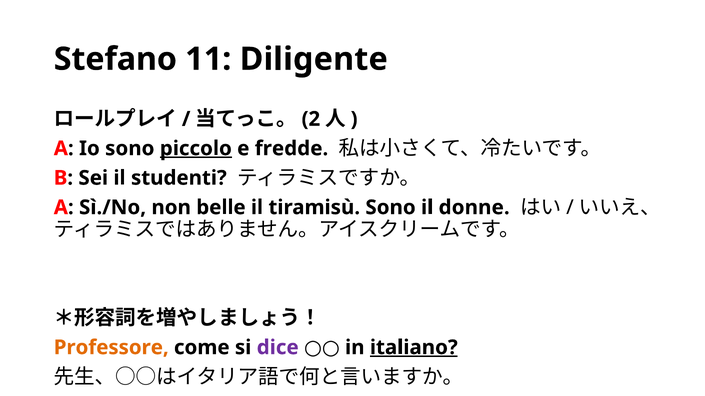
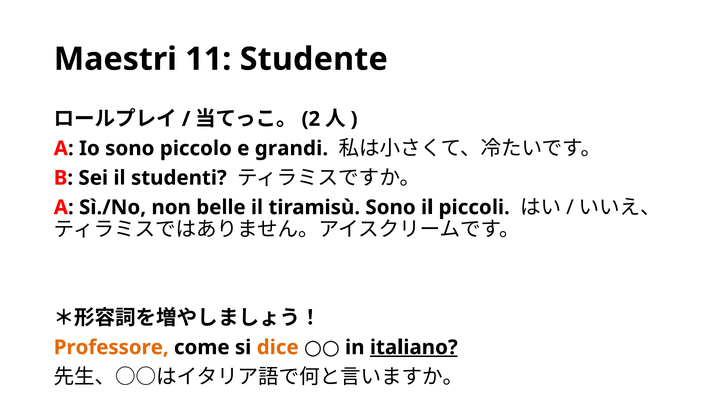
Stefano: Stefano -> Maestri
Diligente: Diligente -> Studente
piccolo underline: present -> none
fredde: fredde -> grandi
donne: donne -> piccoli
dice colour: purple -> orange
